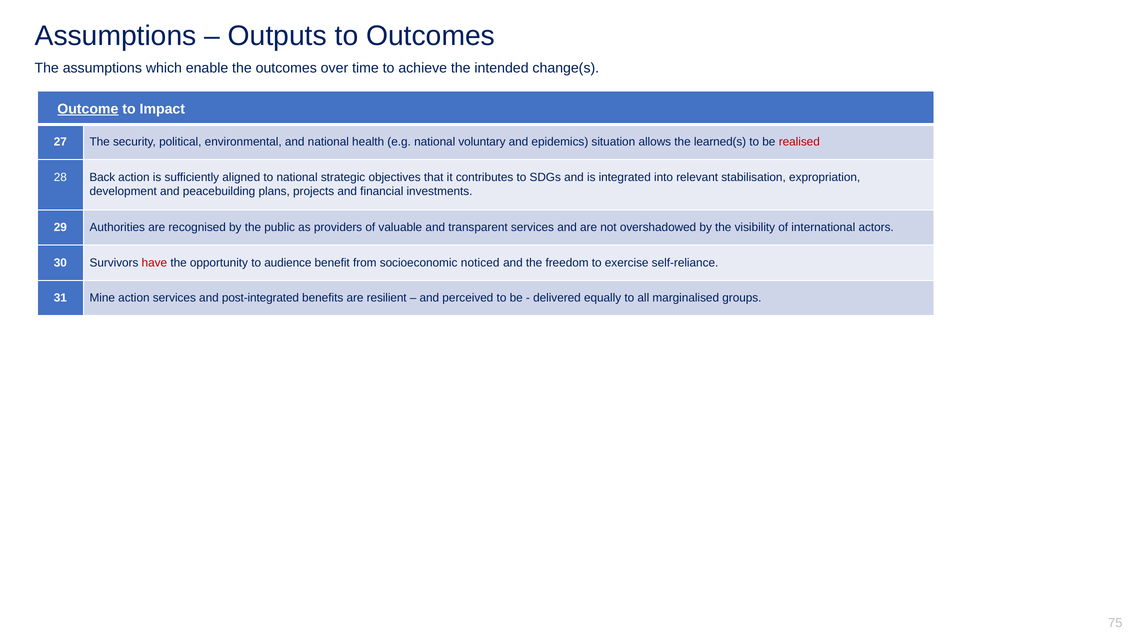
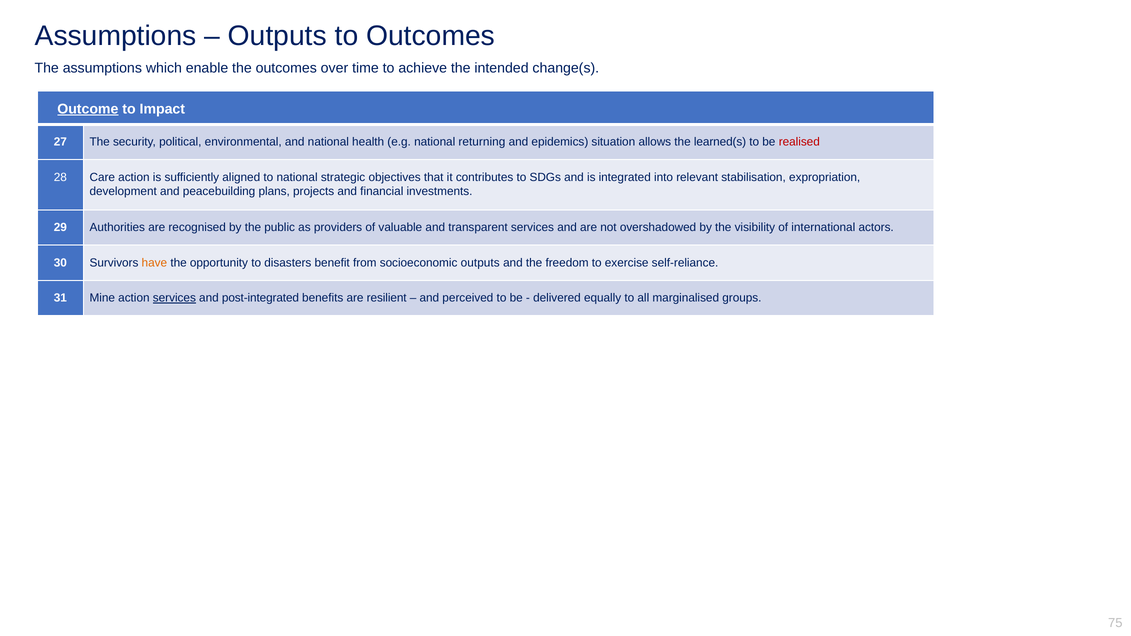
voluntary: voluntary -> returning
Back: Back -> Care
have colour: red -> orange
audience: audience -> disasters
socioeconomic noticed: noticed -> outputs
services at (174, 298) underline: none -> present
